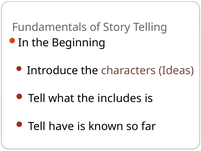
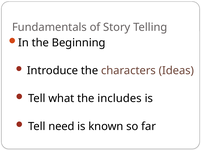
have: have -> need
